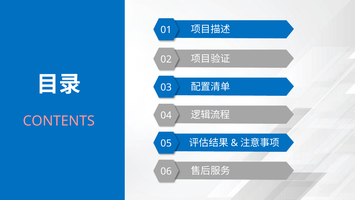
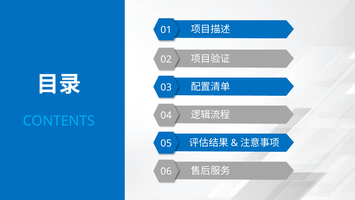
CONTENTS colour: pink -> light blue
